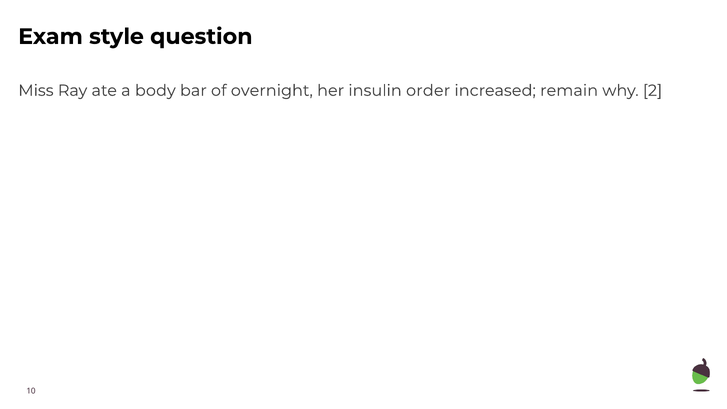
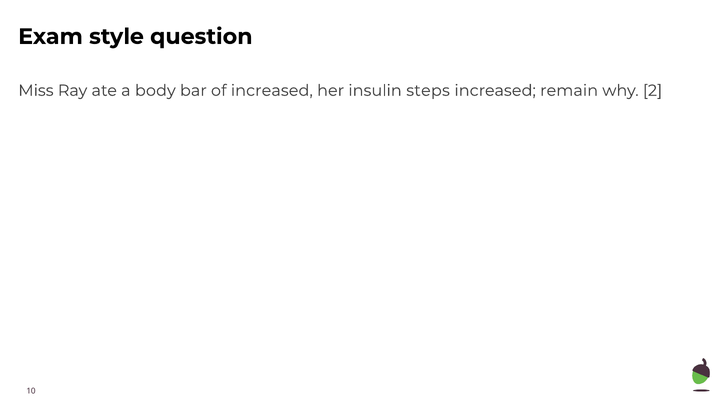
of overnight: overnight -> increased
order: order -> steps
